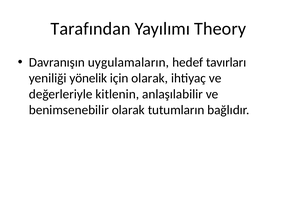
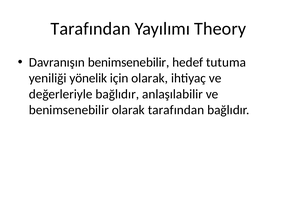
Davranışın uygulamaların: uygulamaların -> benimsenebilir
tavırları: tavırları -> tutuma
değerleriyle kitlenin: kitlenin -> bağlıdır
olarak tutumların: tutumların -> tarafından
